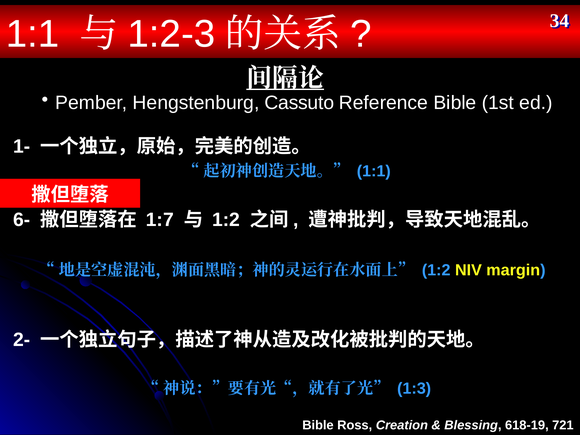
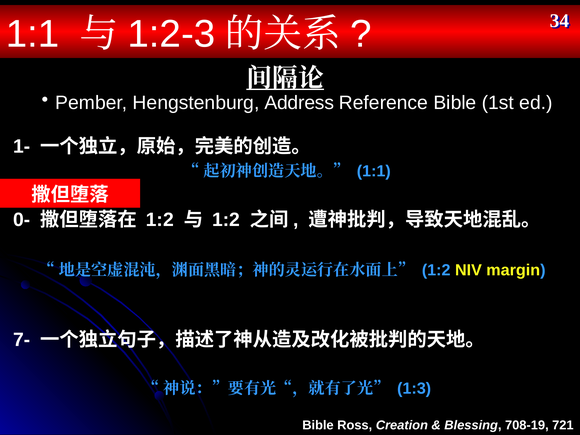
Cassuto: Cassuto -> Address
6-: 6- -> 0-
1:7 at (160, 220): 1:7 -> 1:2
2-: 2- -> 7-
618-19: 618-19 -> 708-19
